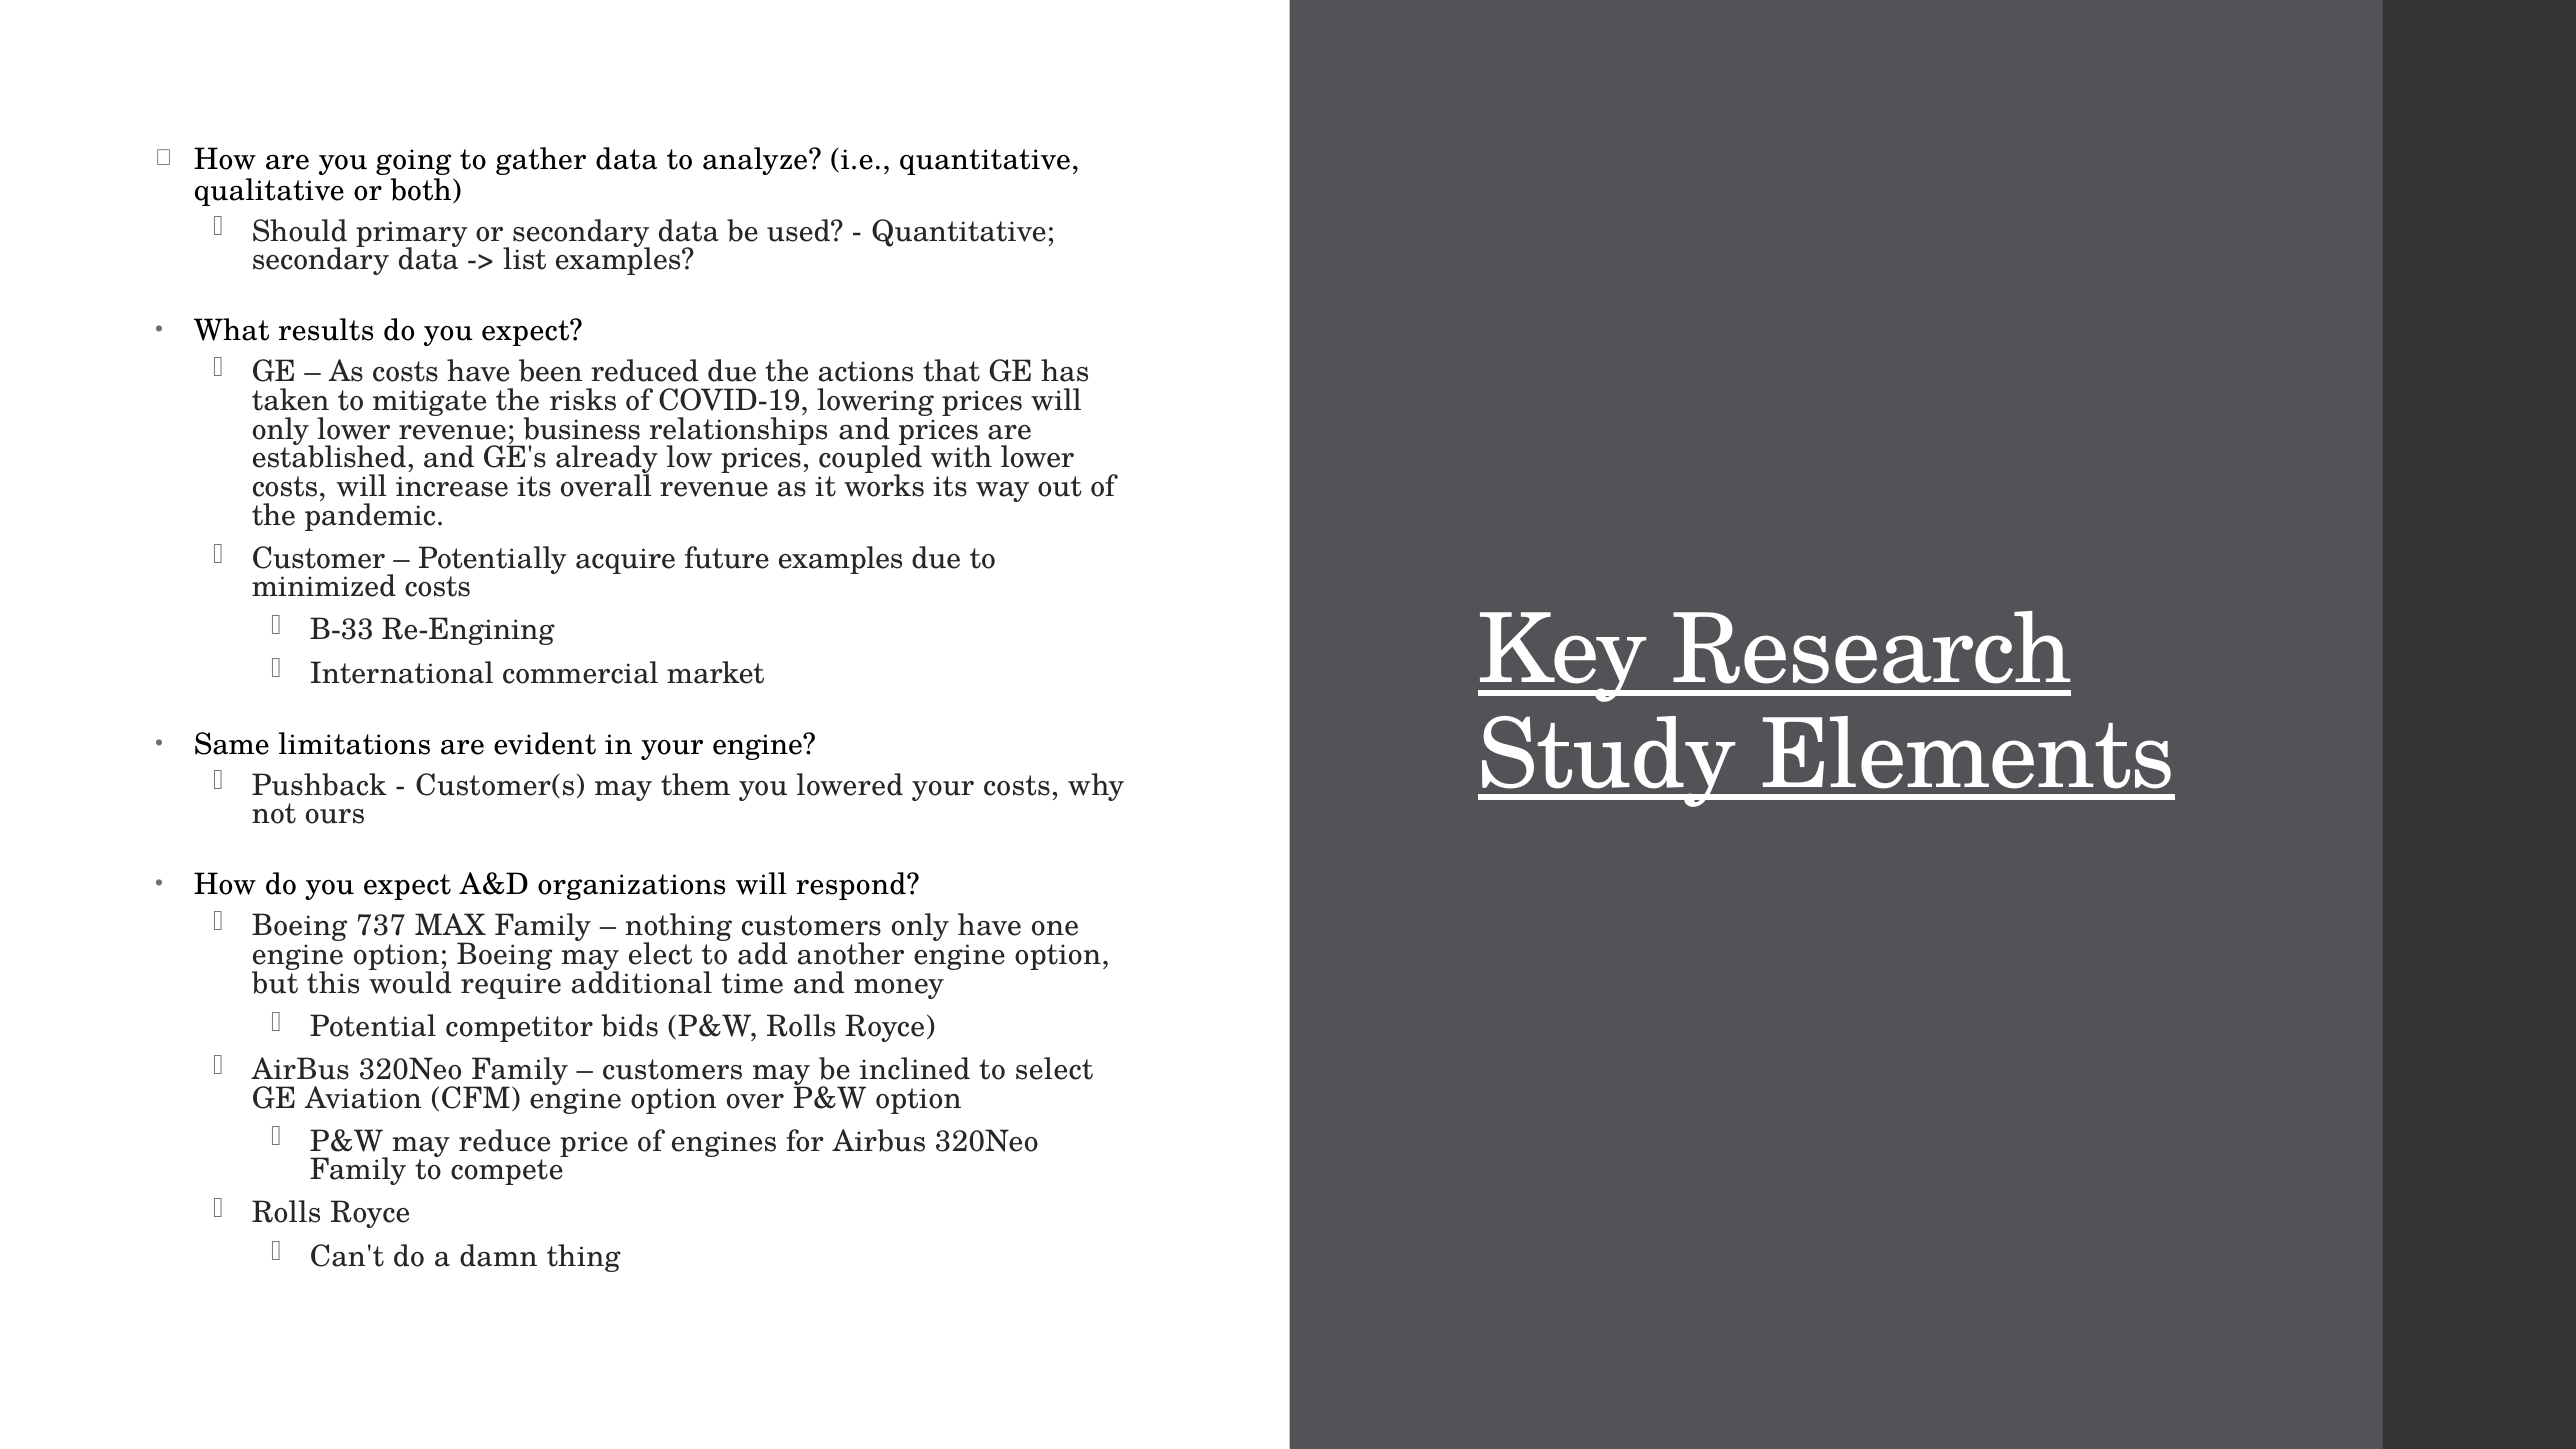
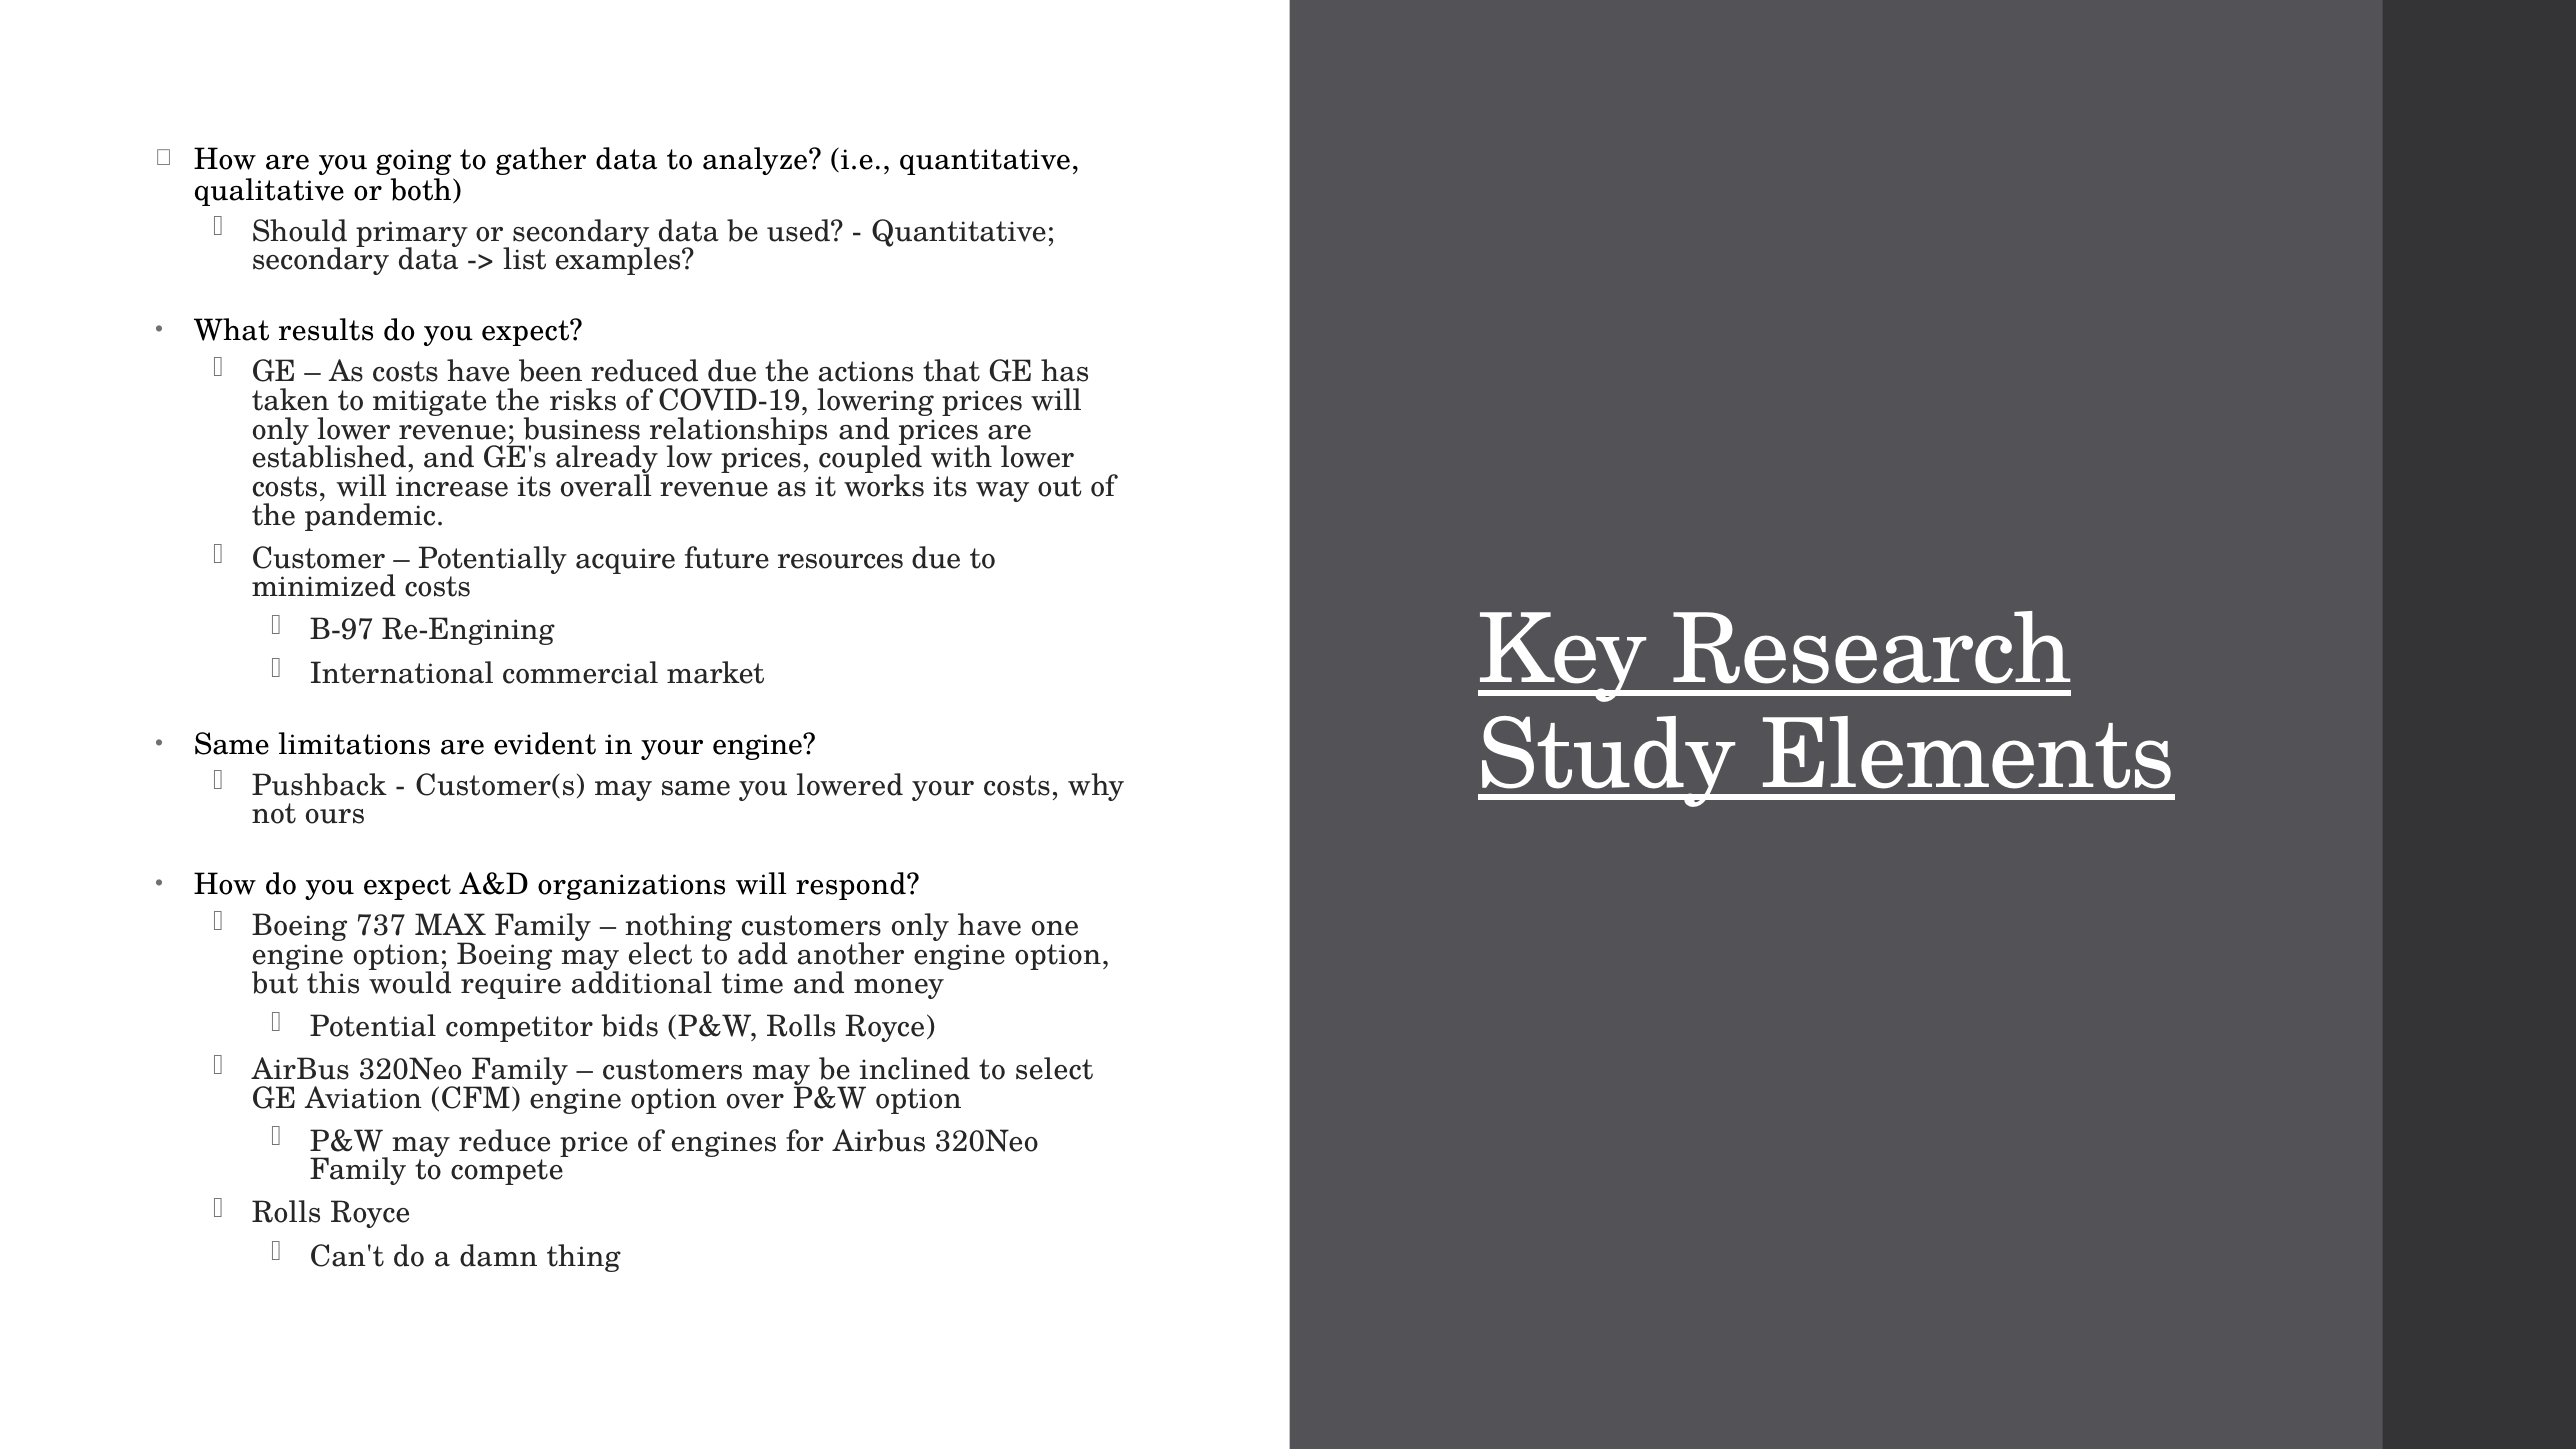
future examples: examples -> resources
B-33: B-33 -> B-97
may them: them -> same
